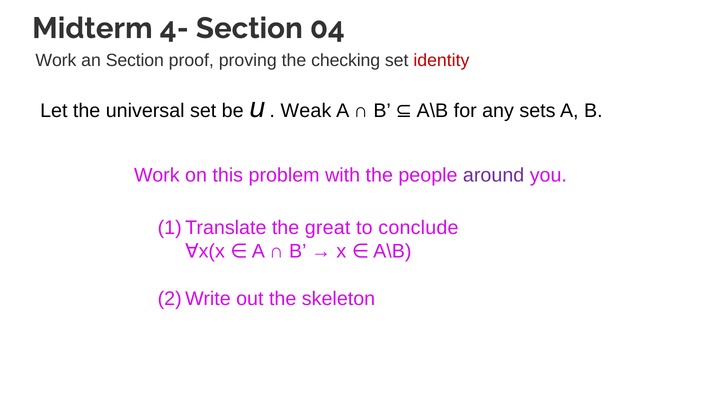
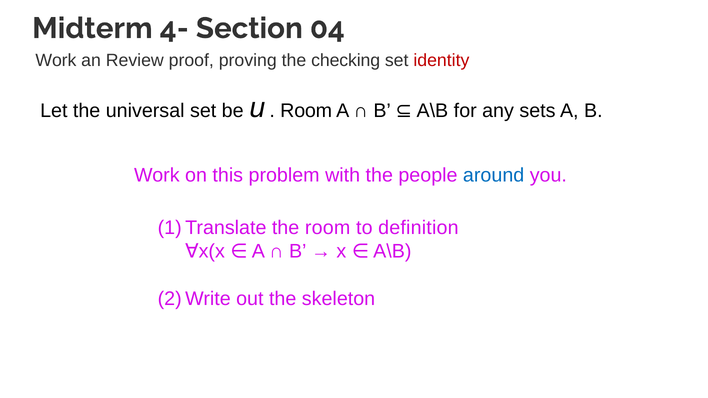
an Section: Section -> Review
Weak at (306, 111): Weak -> Room
around colour: purple -> blue
the great: great -> room
conclude: conclude -> definition
